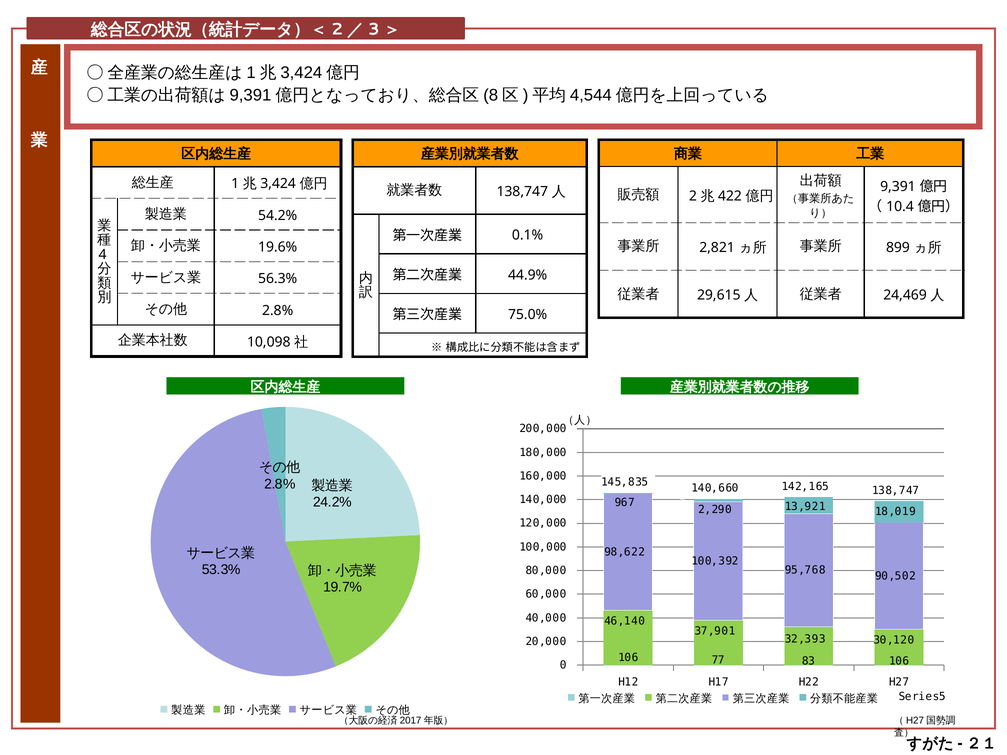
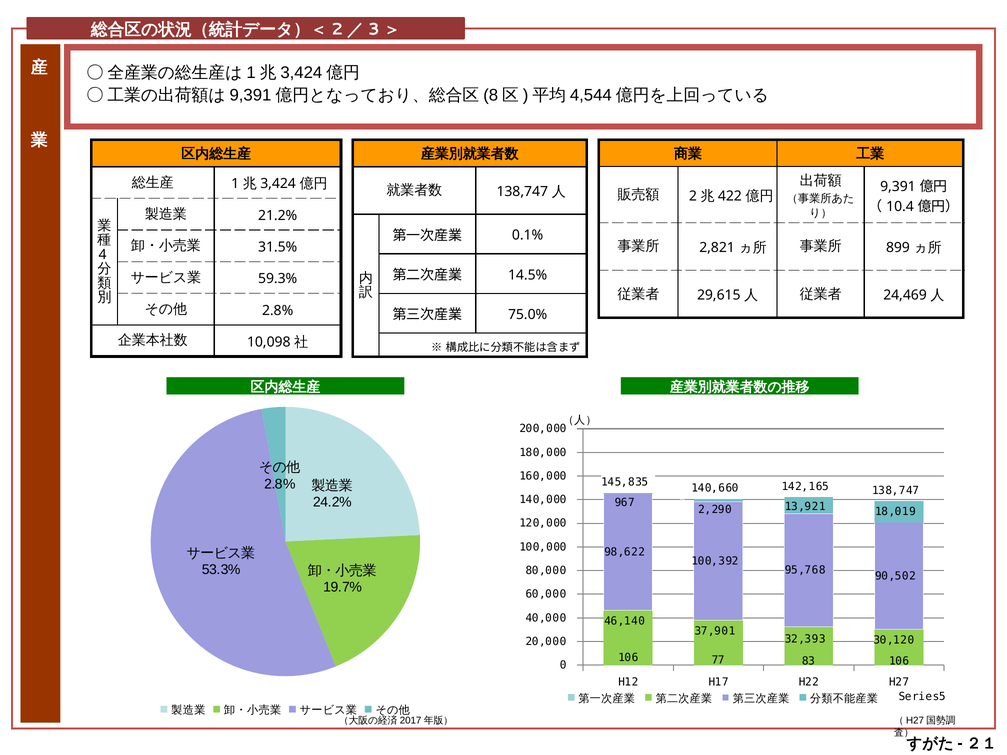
54.2%: 54.2% -> 21.2%
19.6%: 19.6% -> 31.5%
44.9%: 44.9% -> 14.5%
56.3%: 56.3% -> 59.3%
